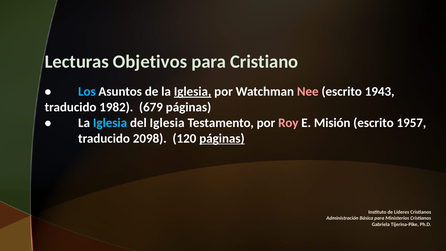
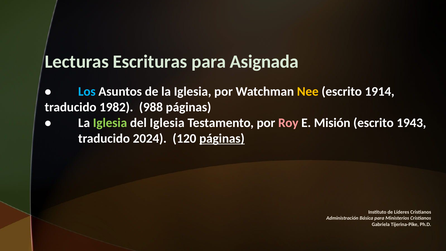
Objetivos: Objetivos -> Escrituras
Cristiano: Cristiano -> Asignada
Iglesia at (193, 91) underline: present -> none
Nee colour: pink -> yellow
1943: 1943 -> 1914
679: 679 -> 988
Iglesia at (110, 123) colour: light blue -> light green
1957: 1957 -> 1943
2098: 2098 -> 2024
